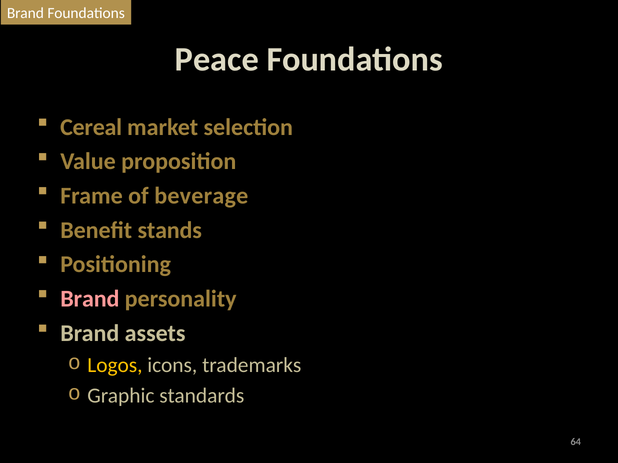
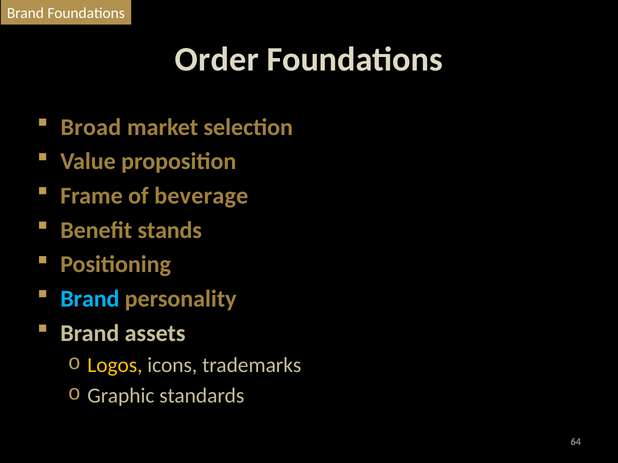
Peace: Peace -> Order
Cereal: Cereal -> Broad
Brand at (90, 299) colour: pink -> light blue
